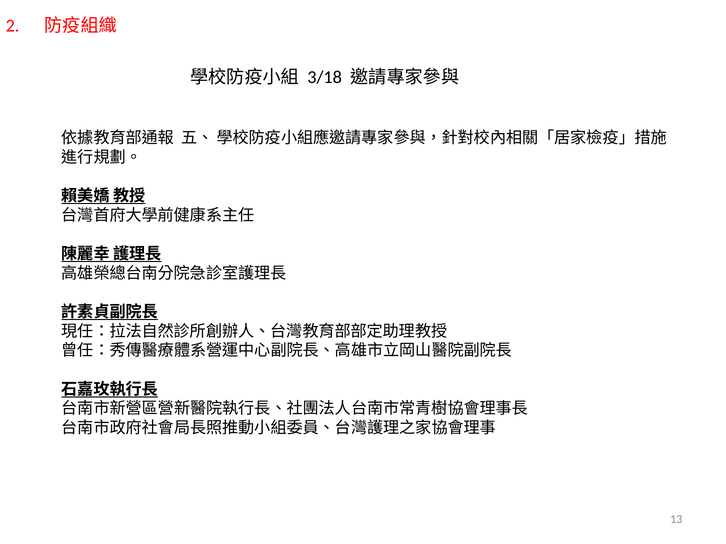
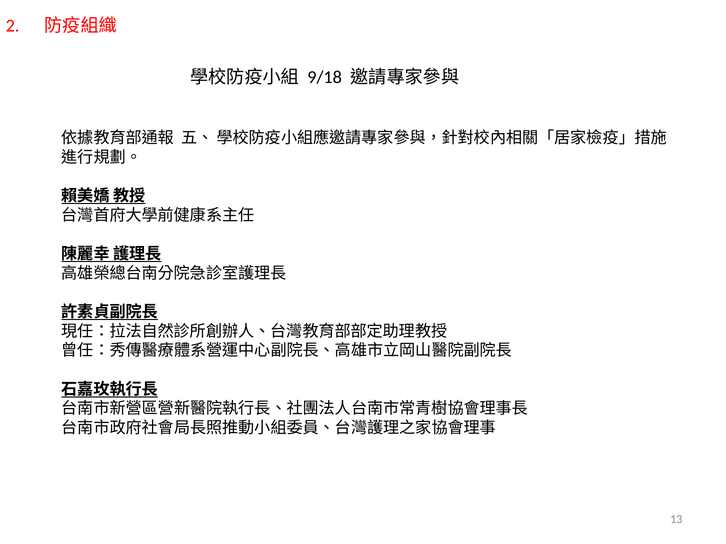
3/18: 3/18 -> 9/18
